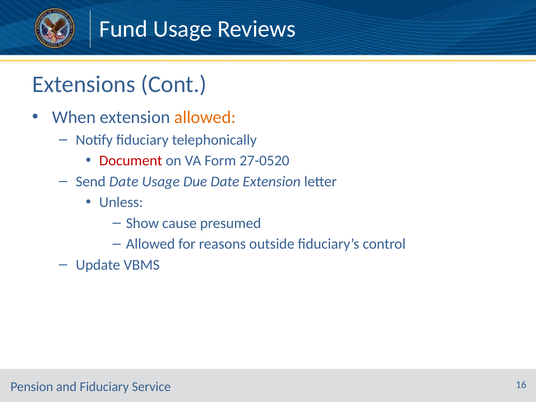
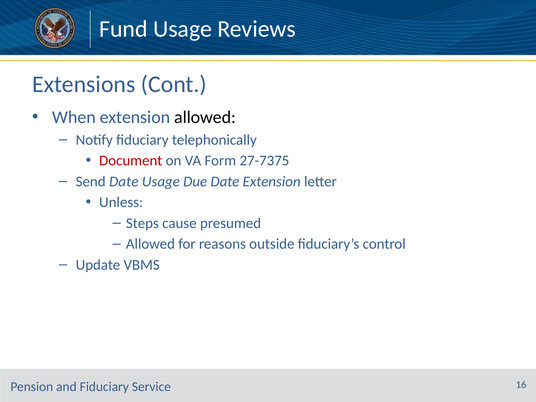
allowed at (205, 117) colour: orange -> black
27-0520: 27-0520 -> 27-7375
Show: Show -> Steps
